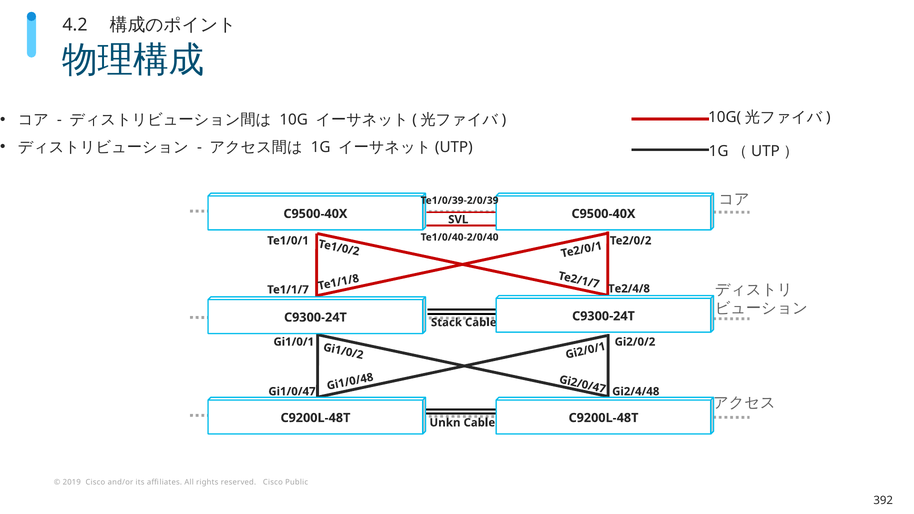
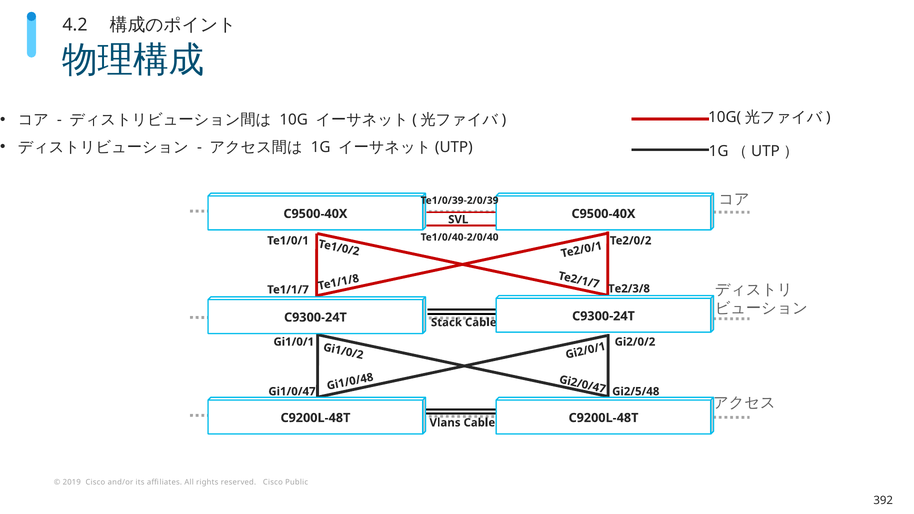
Te2/4/8: Te2/4/8 -> Te2/3/8
Gi2/4/48: Gi2/4/48 -> Gi2/5/48
Unkn: Unkn -> Vlans
